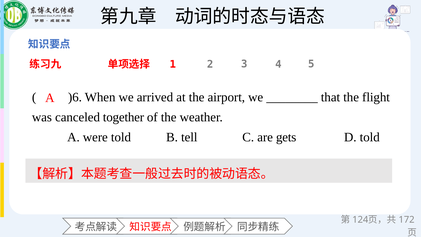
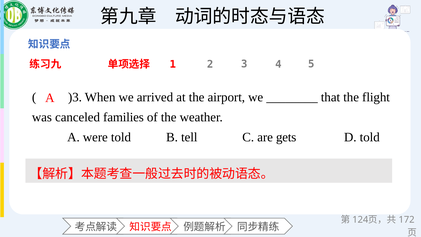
)6: )6 -> )3
together: together -> families
